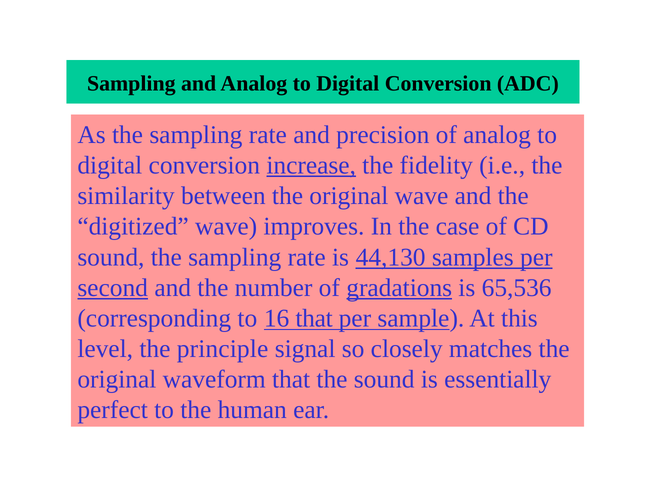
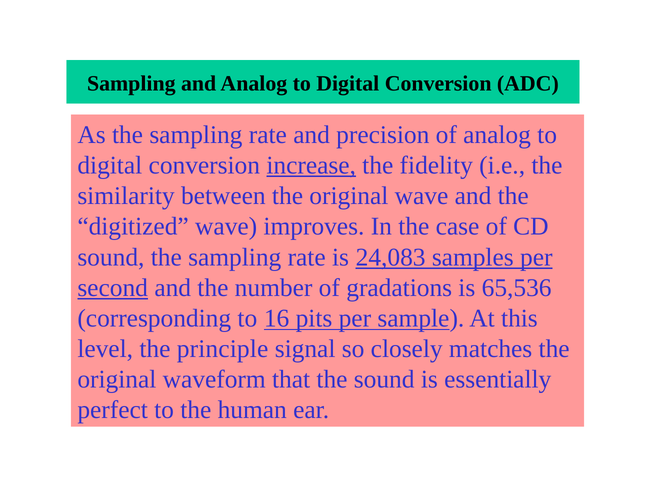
44,130: 44,130 -> 24,083
gradations underline: present -> none
16 that: that -> pits
